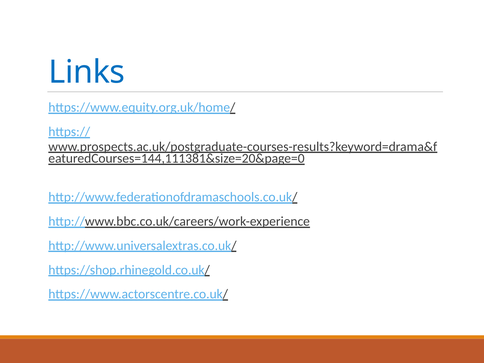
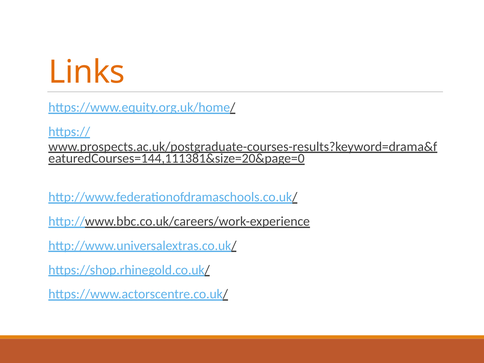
Links colour: blue -> orange
